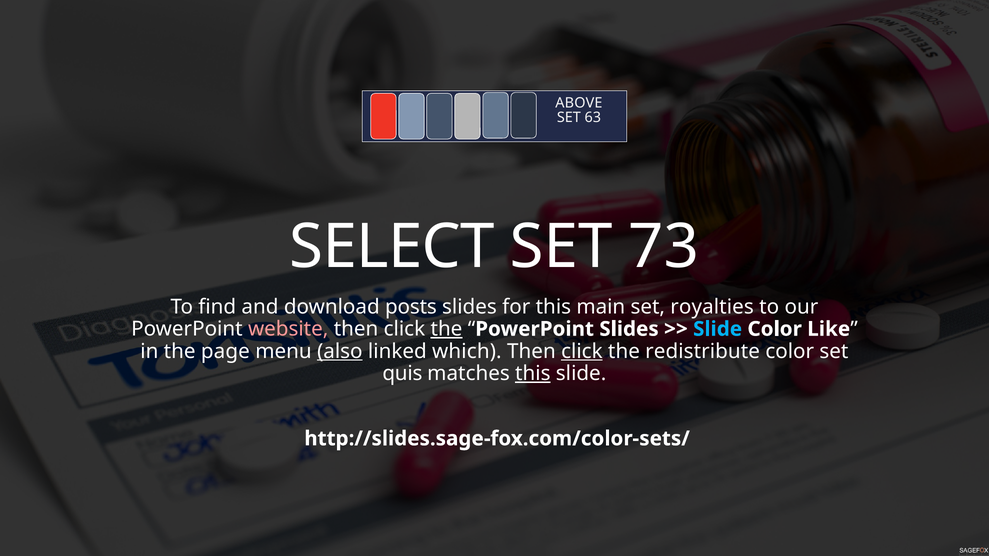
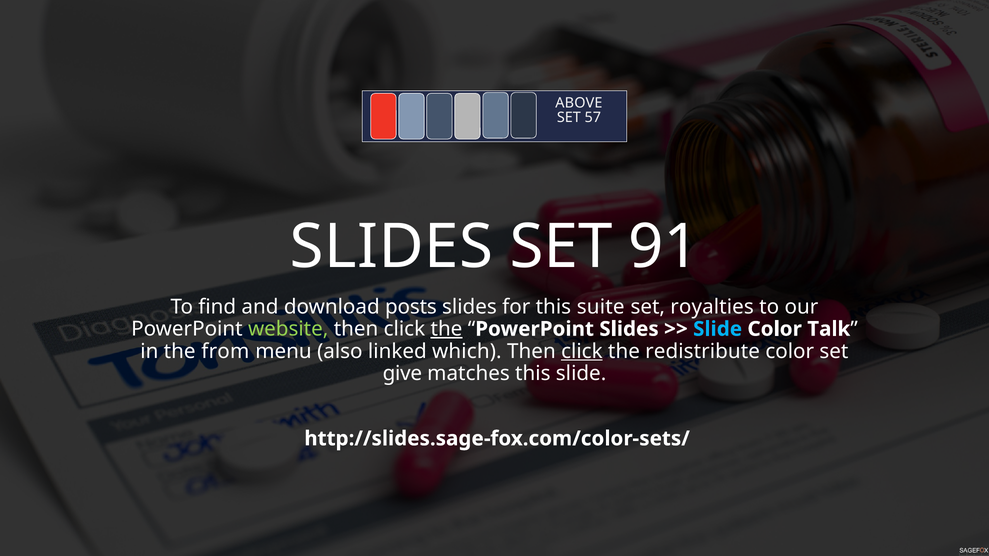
63: 63 -> 57
SELECT at (392, 247): SELECT -> SLIDES
73: 73 -> 91
main: main -> suite
website colour: pink -> light green
Like: Like -> Talk
page: page -> from
also underline: present -> none
quis: quis -> give
this at (533, 374) underline: present -> none
